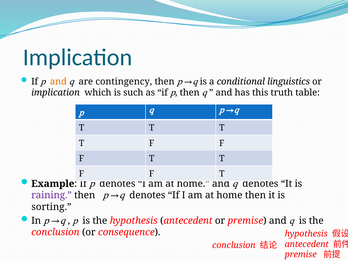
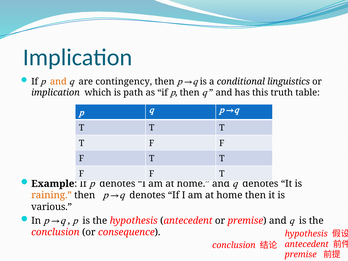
such: such -> path
raining colour: purple -> orange
sorting: sorting -> various
